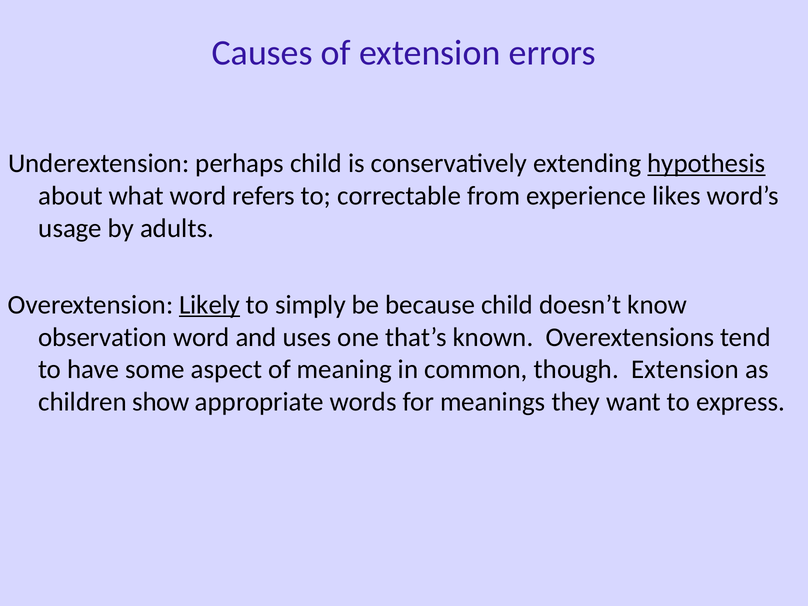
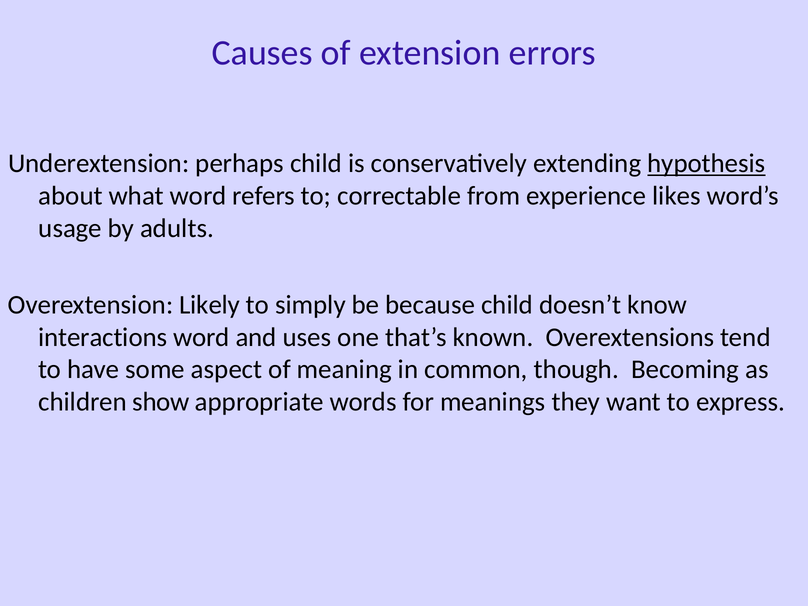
Likely underline: present -> none
observation: observation -> interactions
though Extension: Extension -> Becoming
